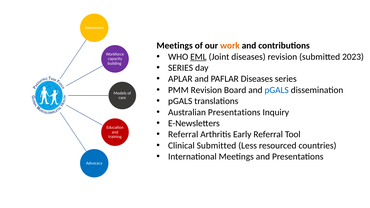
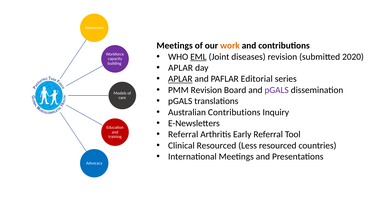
2023: 2023 -> 2020
SERIES at (181, 68): SERIES -> APLAR
APLAR at (180, 79) underline: none -> present
PAFLAR Diseases: Diseases -> Editorial
pGALS at (277, 90) colour: blue -> purple
Australian Presentations: Presentations -> Contributions
Clinical Submitted: Submitted -> Resourced
